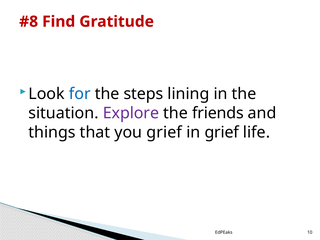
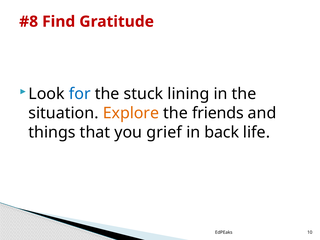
steps: steps -> stuck
Explore colour: purple -> orange
in grief: grief -> back
